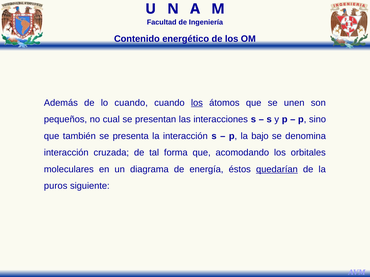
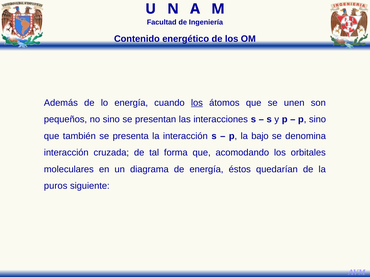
lo cuando: cuando -> energía
no cual: cual -> sino
quedarían underline: present -> none
